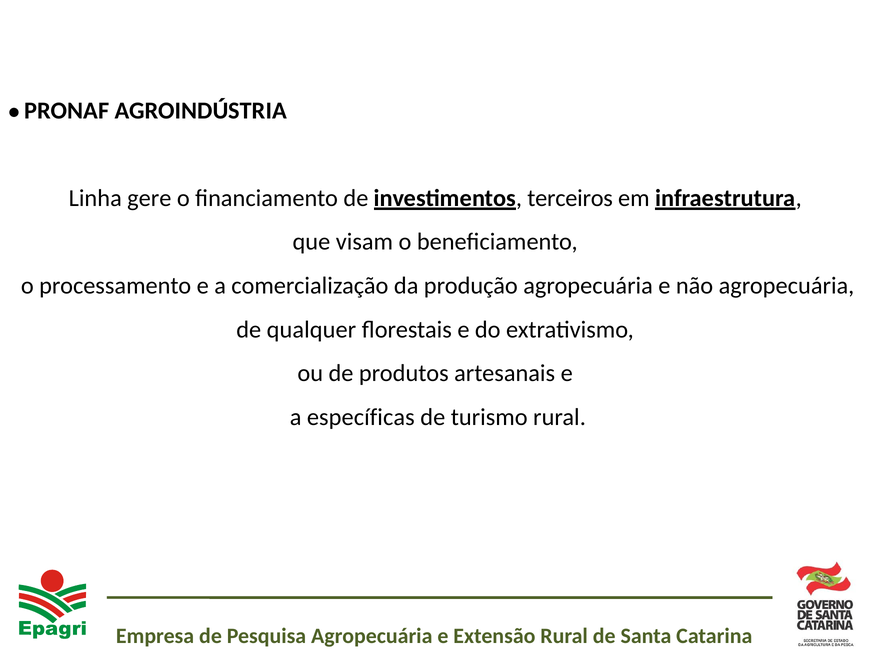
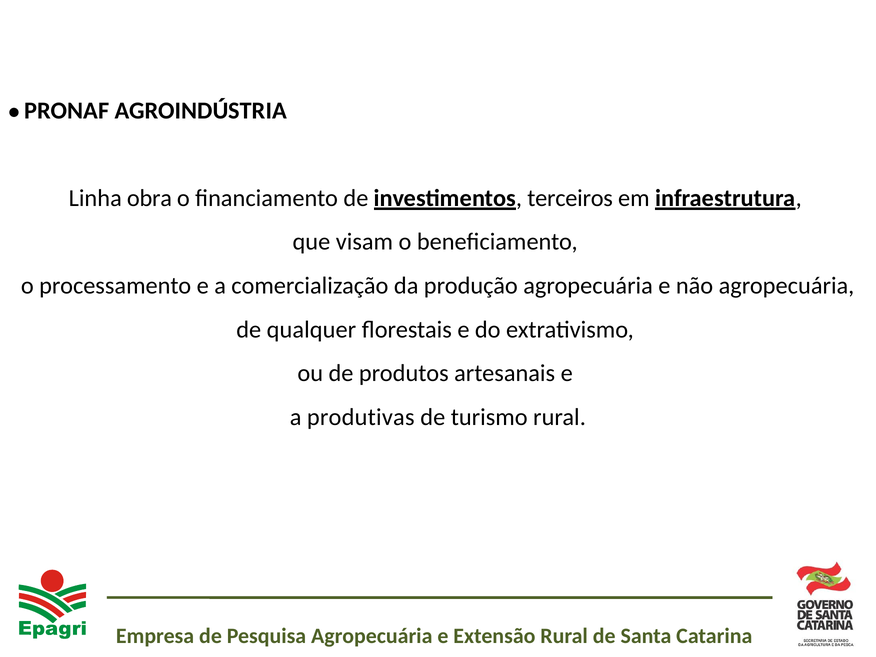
gere: gere -> obra
específicas: específicas -> produtivas
